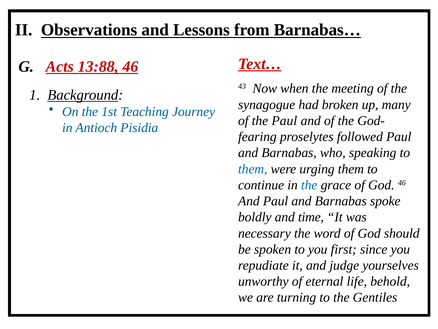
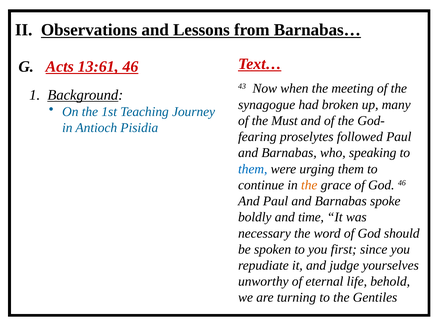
13:88: 13:88 -> 13:61
the Paul: Paul -> Must
the at (309, 185) colour: blue -> orange
